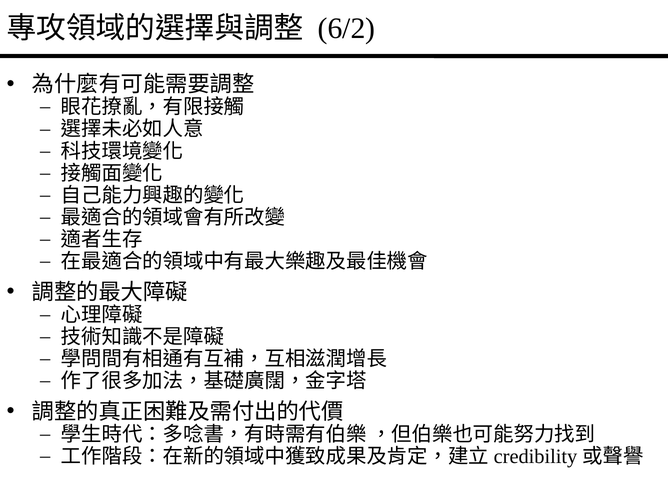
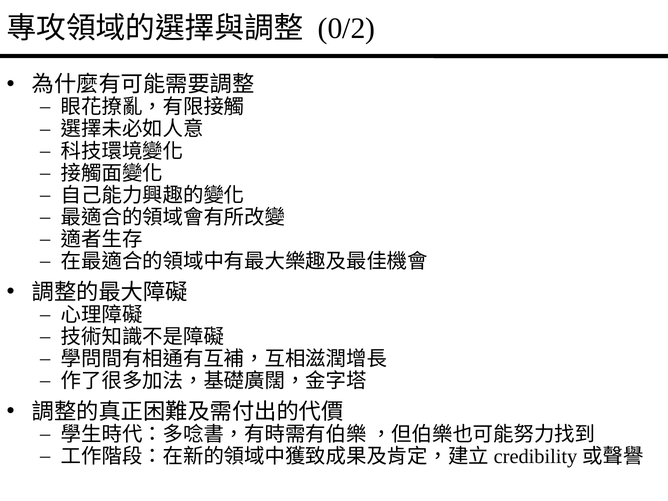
6/2: 6/2 -> 0/2
